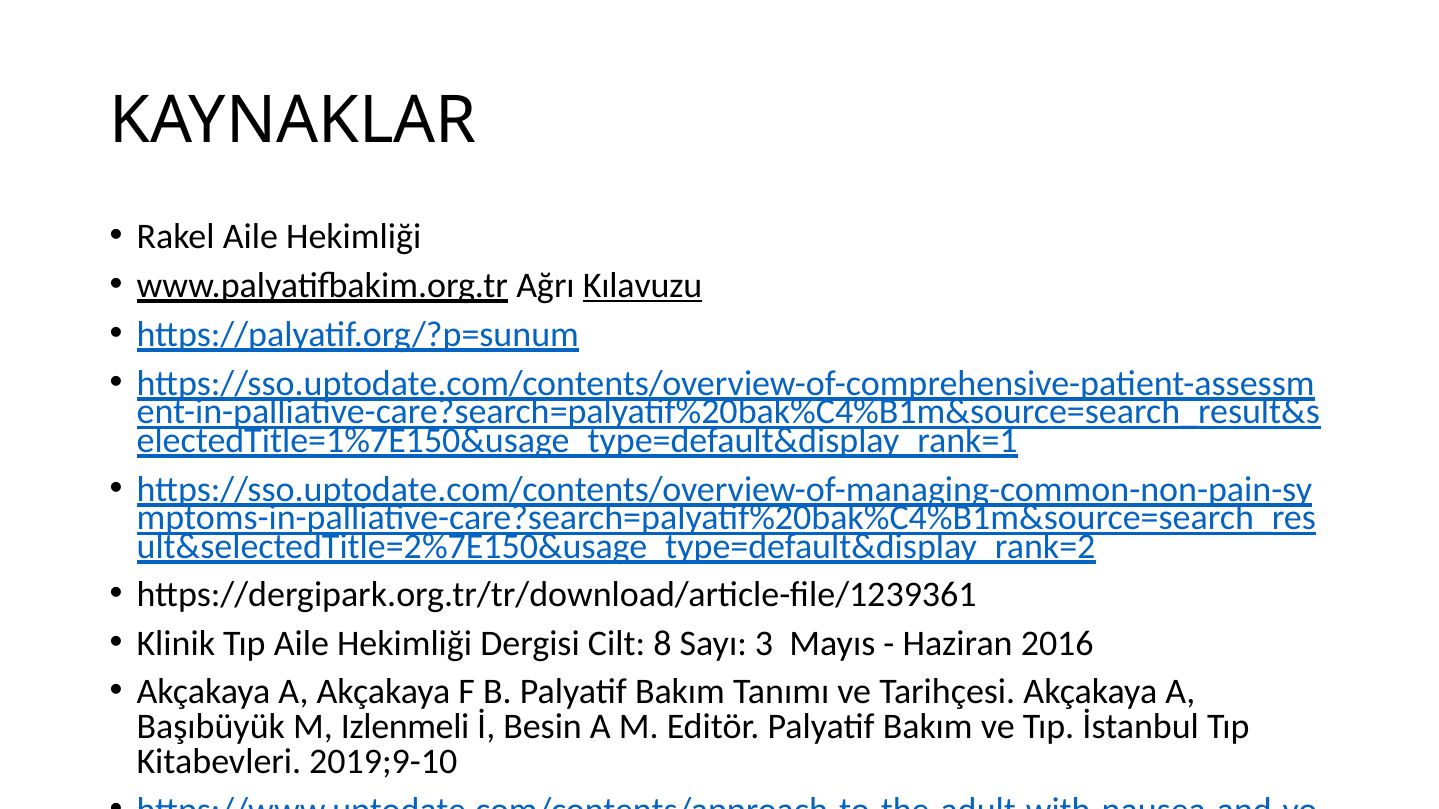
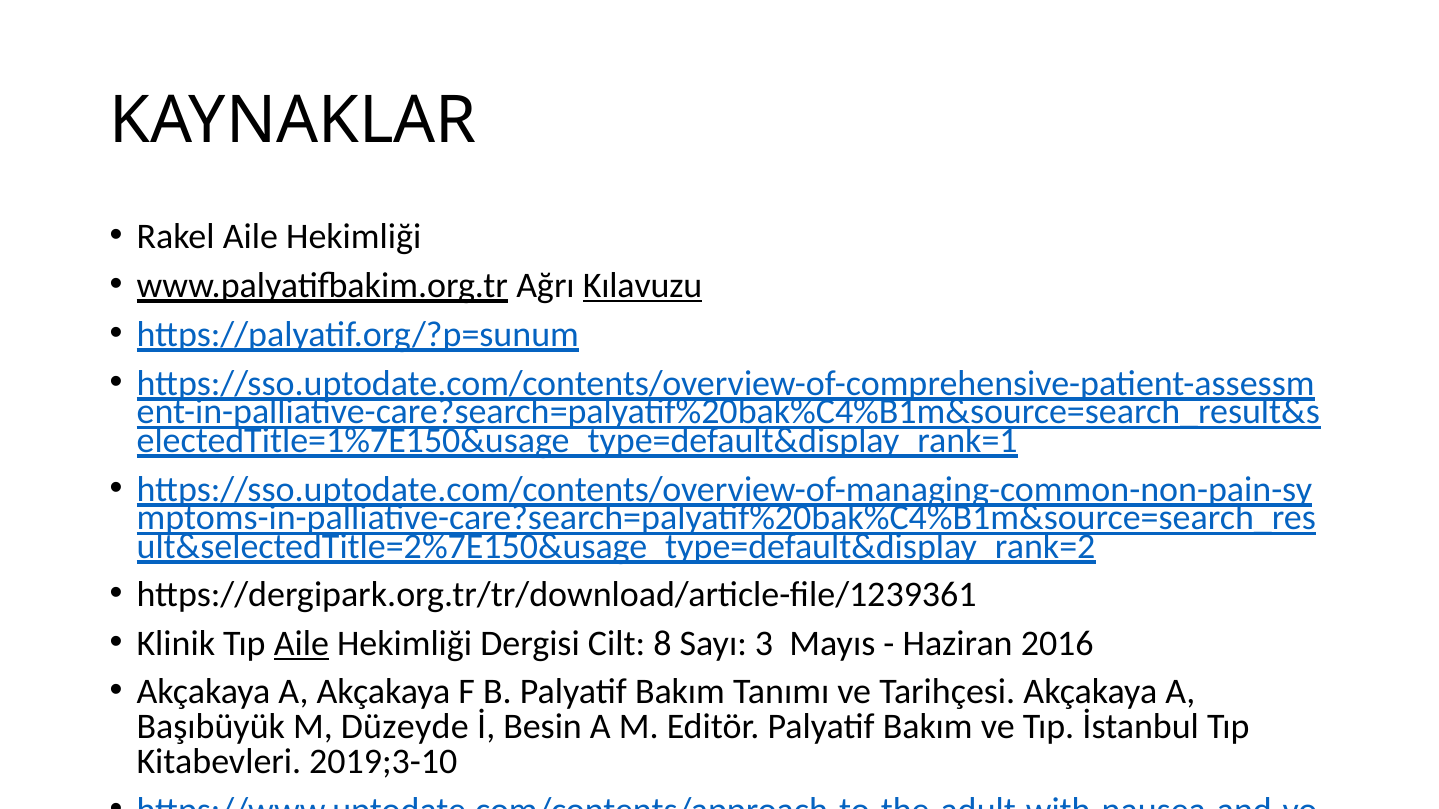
Aile at (301, 644) underline: none -> present
Izlenmeli: Izlenmeli -> Düzeyde
2019;9-10: 2019;9-10 -> 2019;3-10
